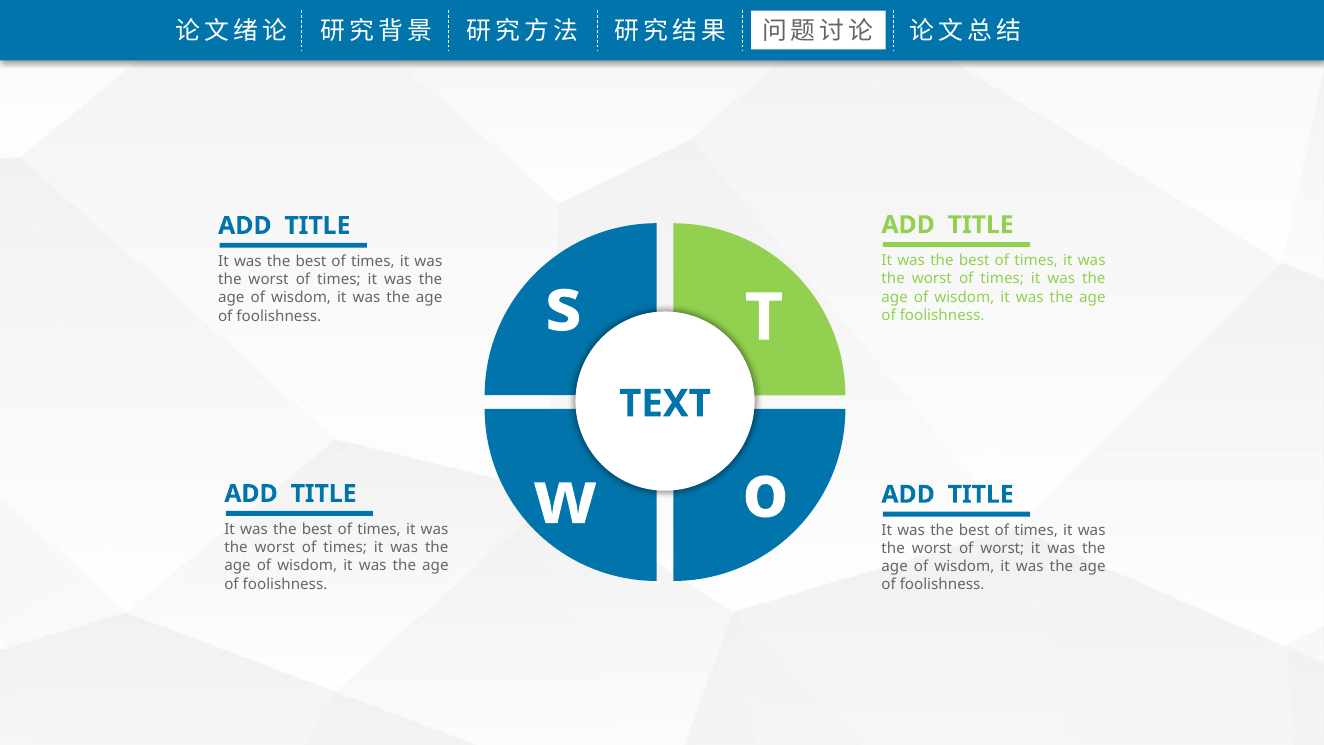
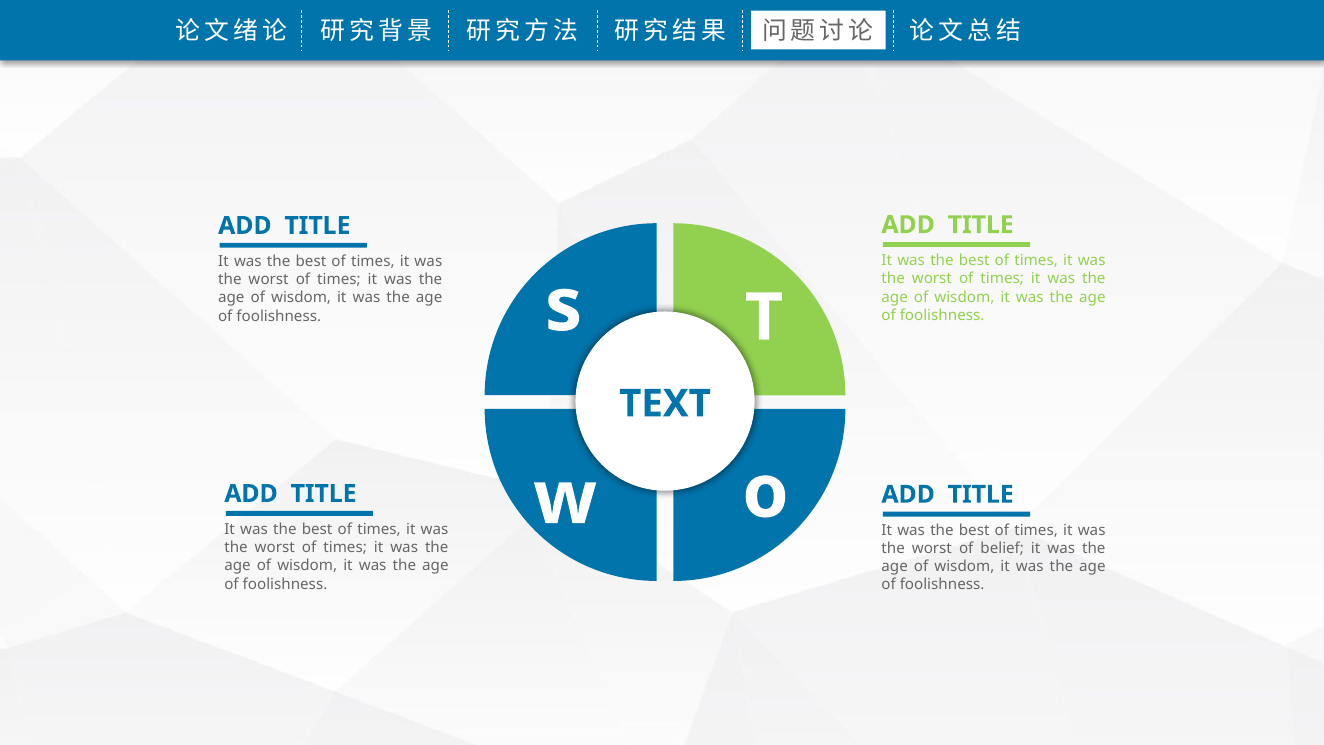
of worst: worst -> belief
